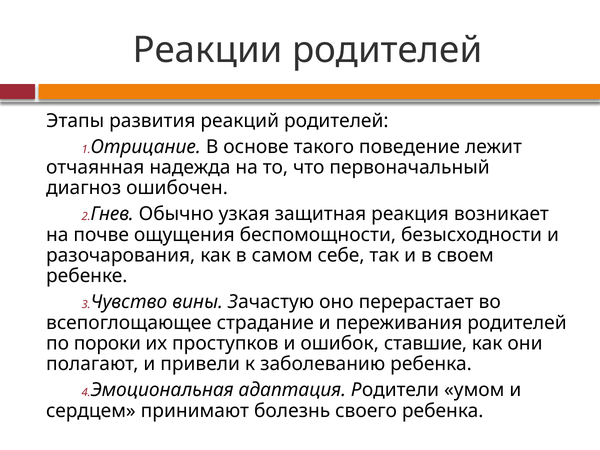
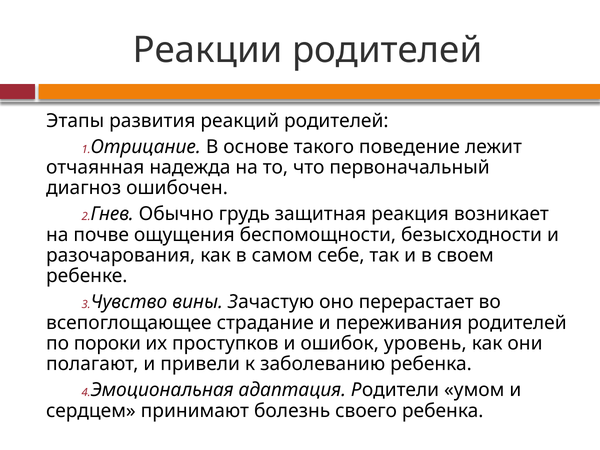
узкая: узкая -> грудь
ставшие: ставшие -> уровень
